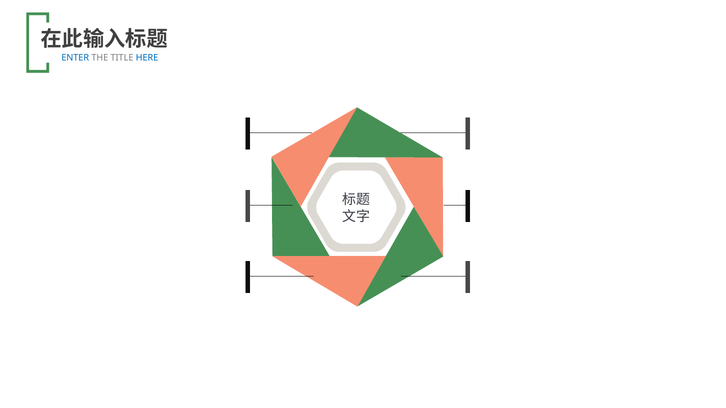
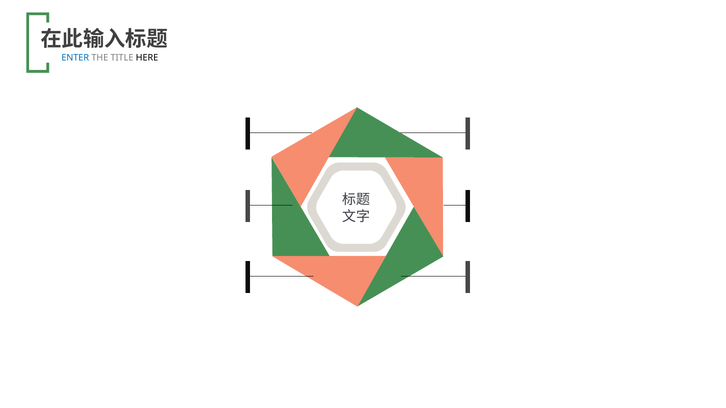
HERE colour: blue -> black
